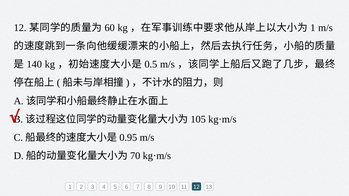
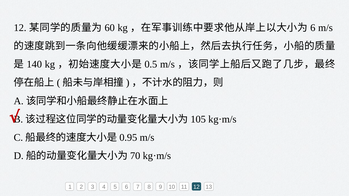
1 at (313, 28): 1 -> 6
